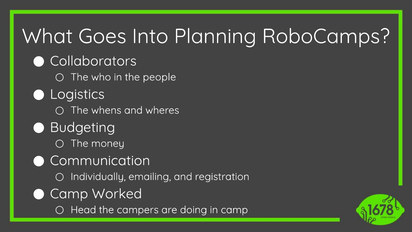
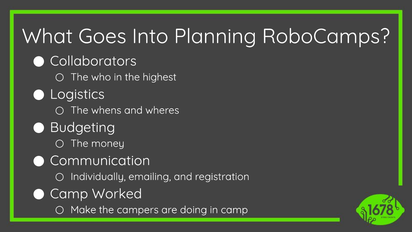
people: people -> highest
Head: Head -> Make
